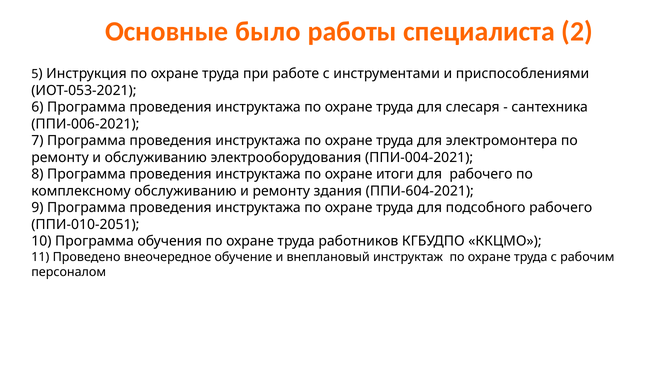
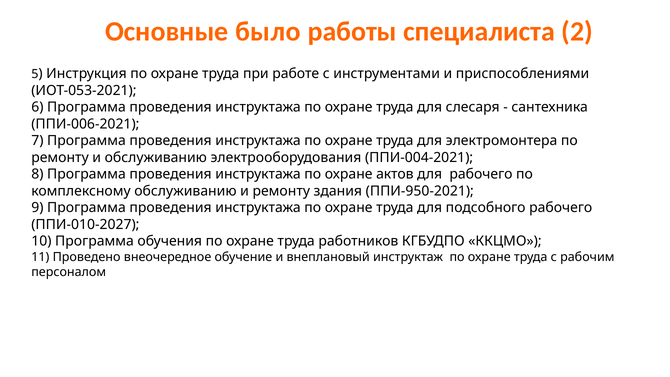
итоги: итоги -> актов
ППИ-604-2021: ППИ-604-2021 -> ППИ-950-2021
ППИ-010-2051: ППИ-010-2051 -> ППИ-010-2027
